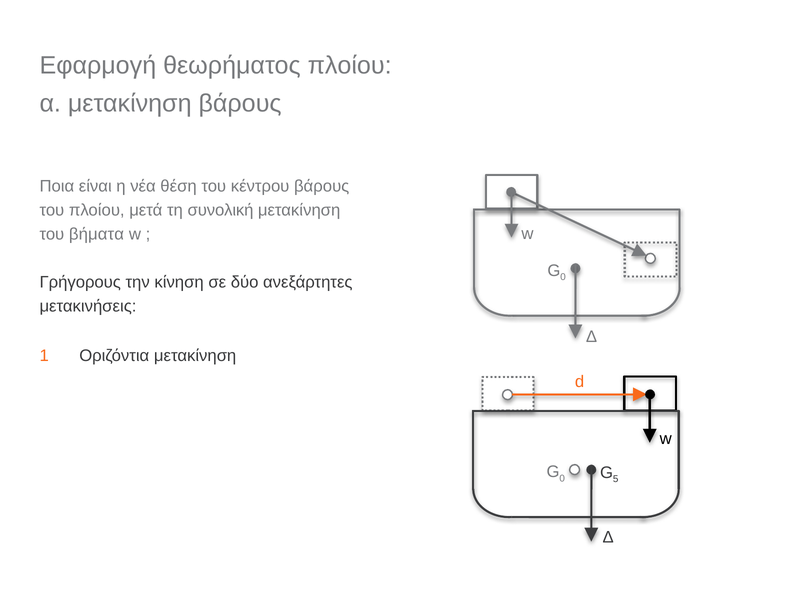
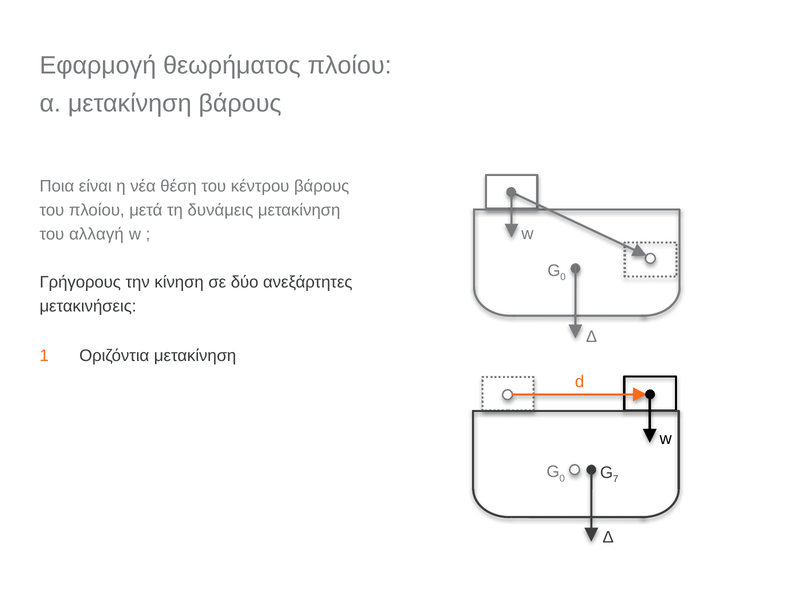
συνολική: συνολική -> δυνάμεις
βήματα: βήματα -> αλλαγή
5: 5 -> 7
